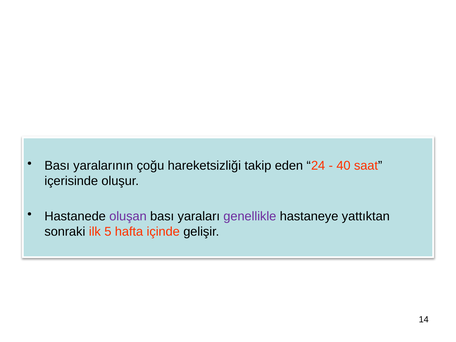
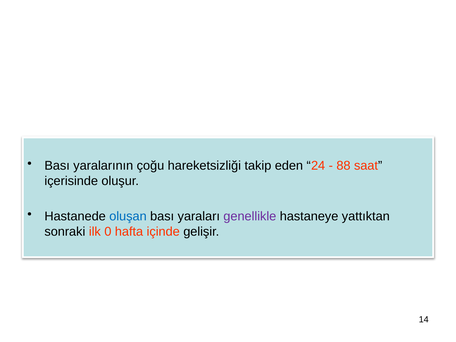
40: 40 -> 88
oluşan colour: purple -> blue
5: 5 -> 0
